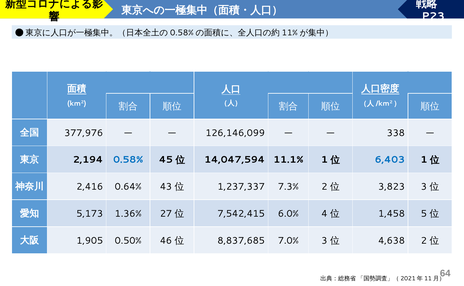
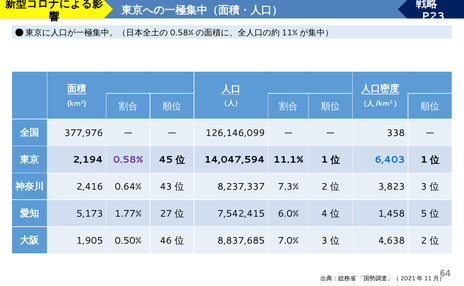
0.58% colour: blue -> purple
1,237,337: 1,237,337 -> 8,237,337
1.36%: 1.36% -> 1.77%
